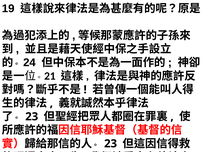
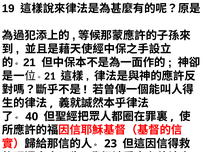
24 at (29, 63): 24 -> 21
23 at (32, 117): 23 -> 40
